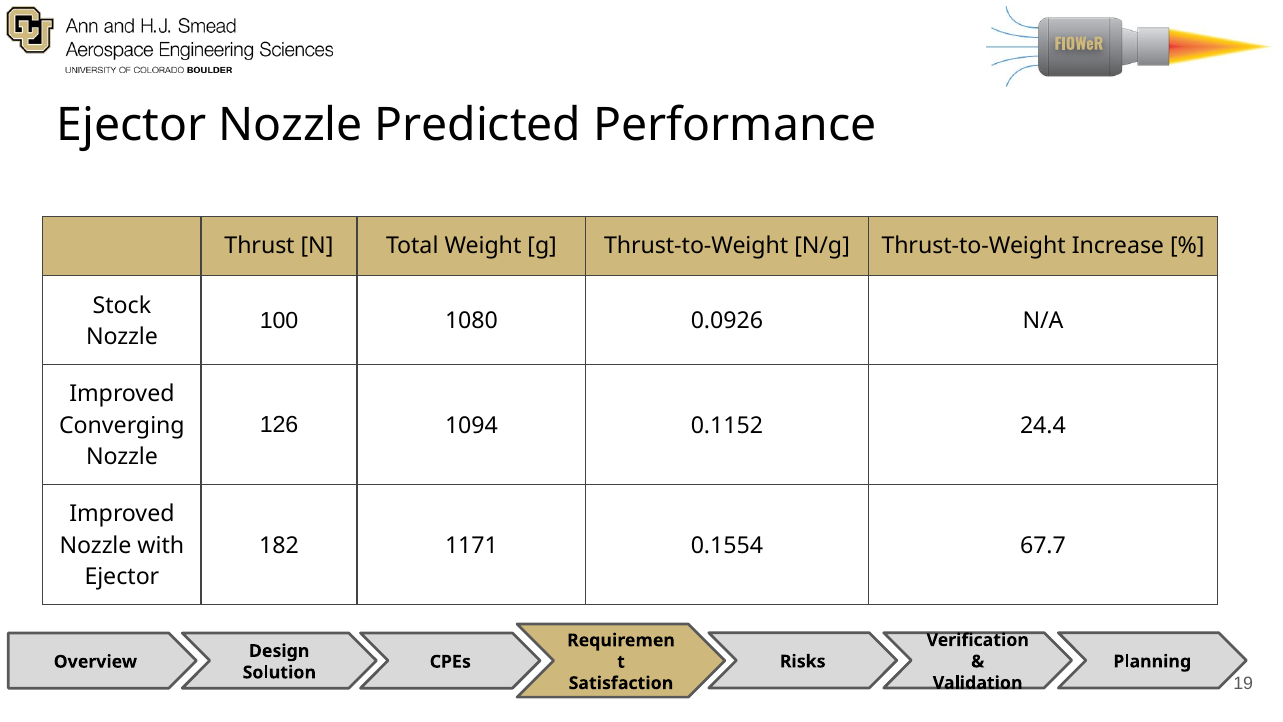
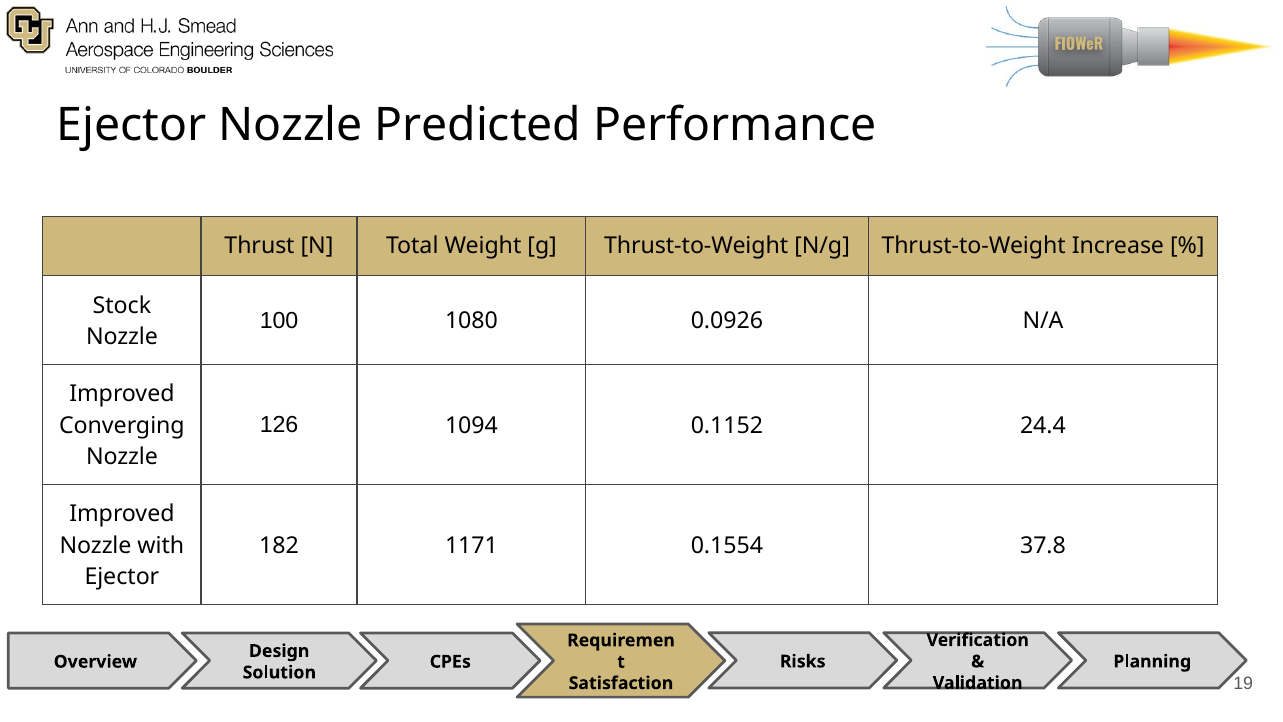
67.7: 67.7 -> 37.8
